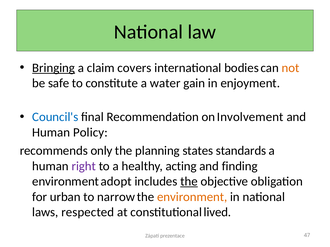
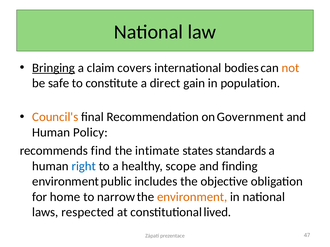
water: water -> direct
enjoyment: enjoyment -> population
Council's colour: blue -> orange
Involvement: Involvement -> Government
only: only -> find
planning: planning -> intimate
right colour: purple -> blue
acting: acting -> scope
adopt: adopt -> public
the at (189, 182) underline: present -> none
urban: urban -> home
